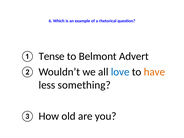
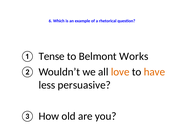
Advert: Advert -> Works
love colour: blue -> orange
something: something -> persuasive
